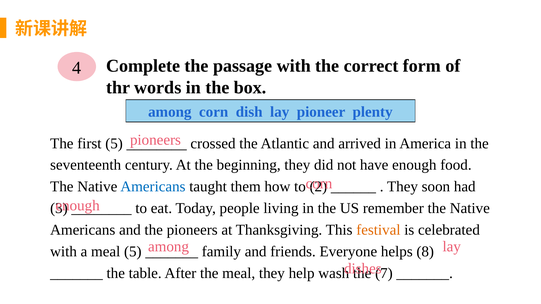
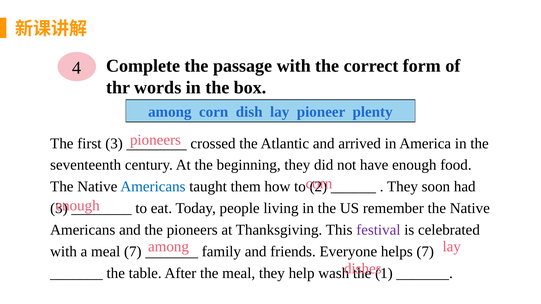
first 5: 5 -> 3
festival colour: orange -> purple
meal 5: 5 -> 7
helps 8: 8 -> 7
7: 7 -> 1
